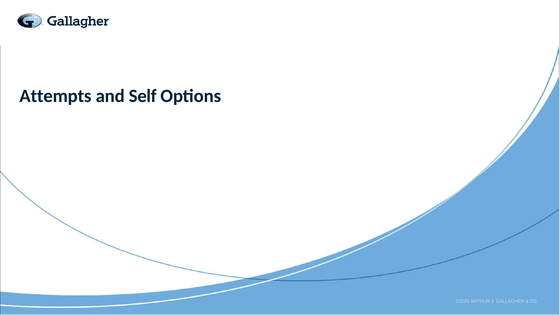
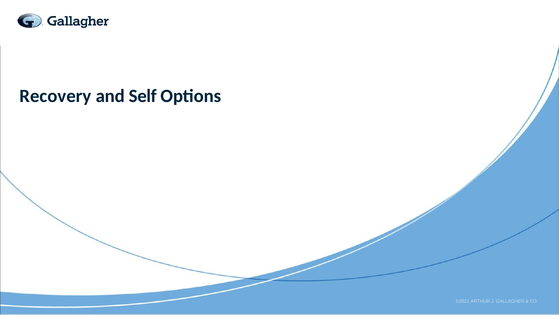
Attempts: Attempts -> Recovery
